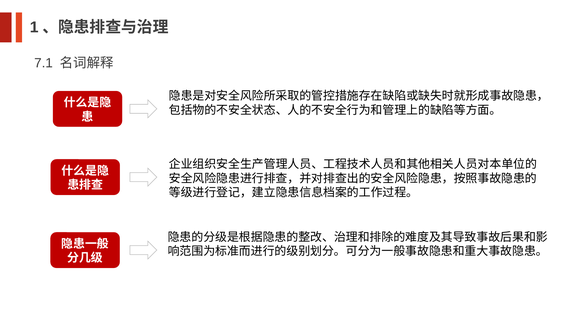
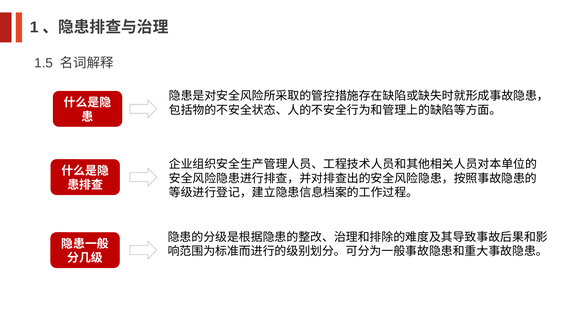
7.1: 7.1 -> 1.5
